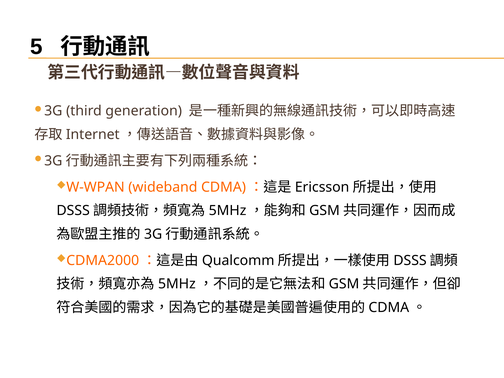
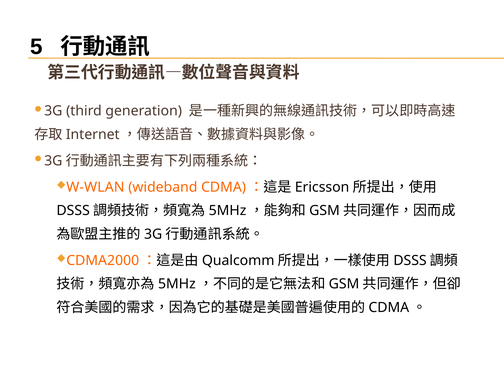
W-WPAN: W-WPAN -> W-WLAN
